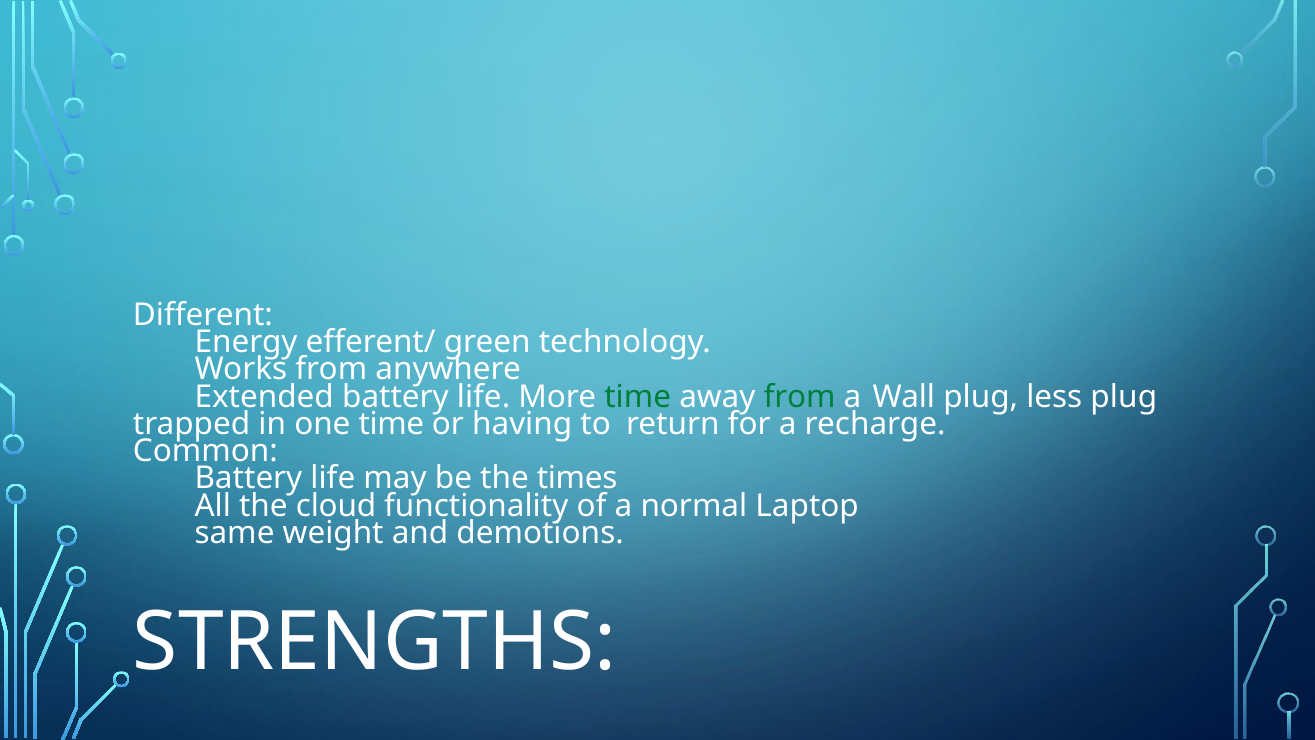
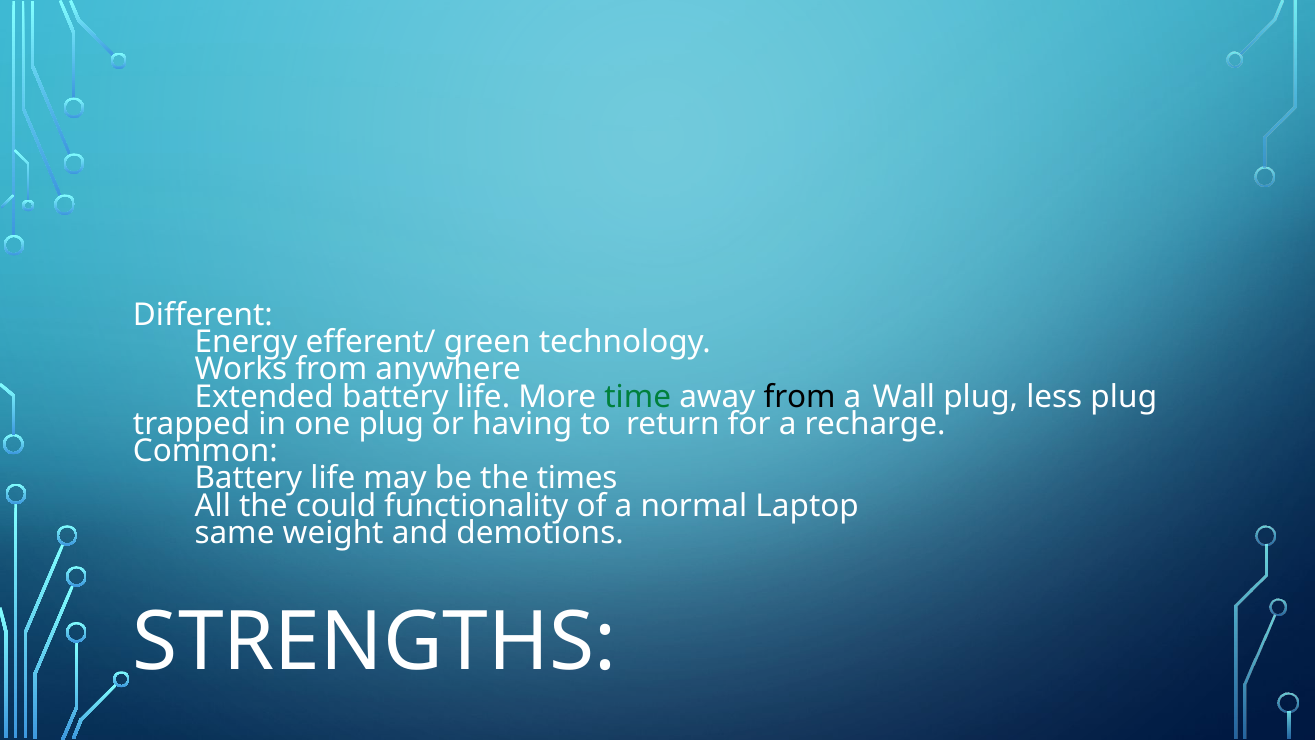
from at (800, 397) colour: green -> black
one time: time -> plug
cloud: cloud -> could
